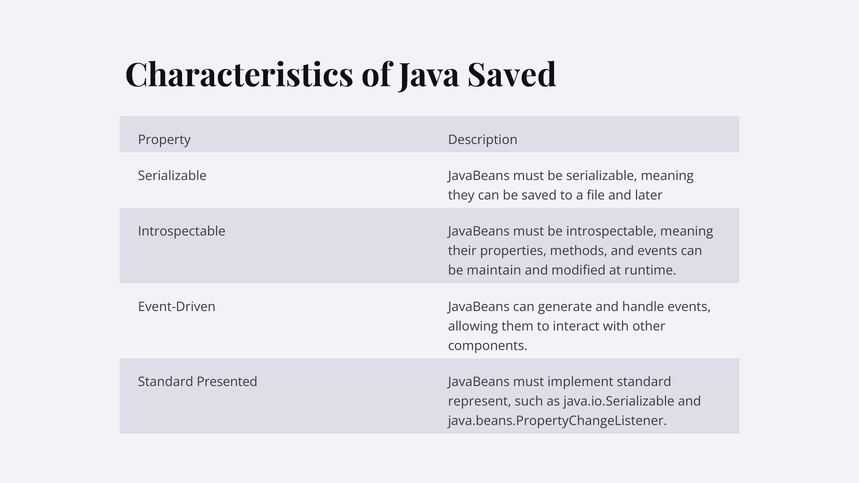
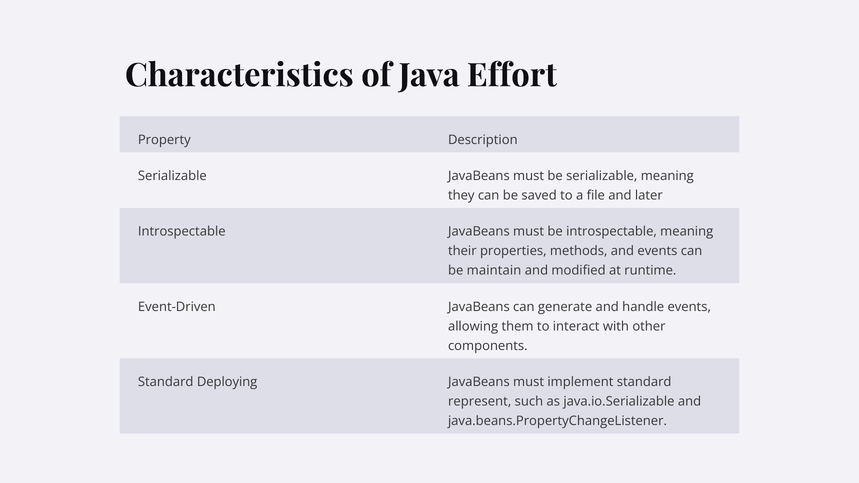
Java Saved: Saved -> Effort
Presented: Presented -> Deploying
